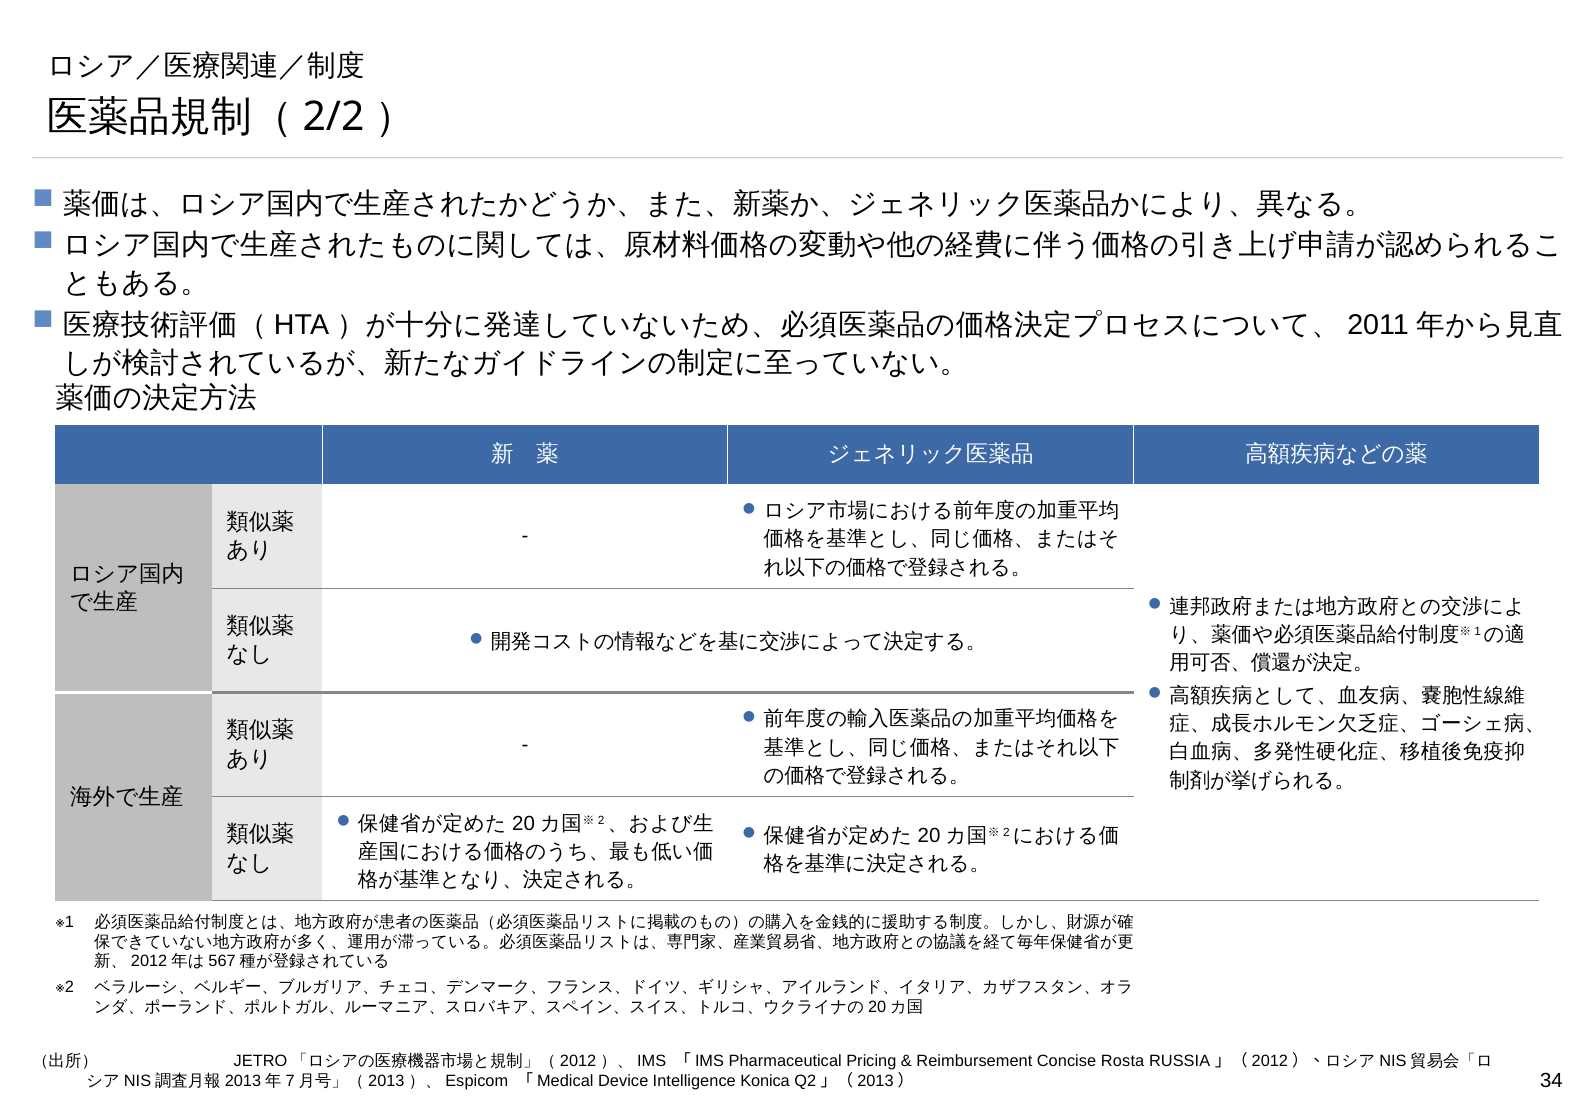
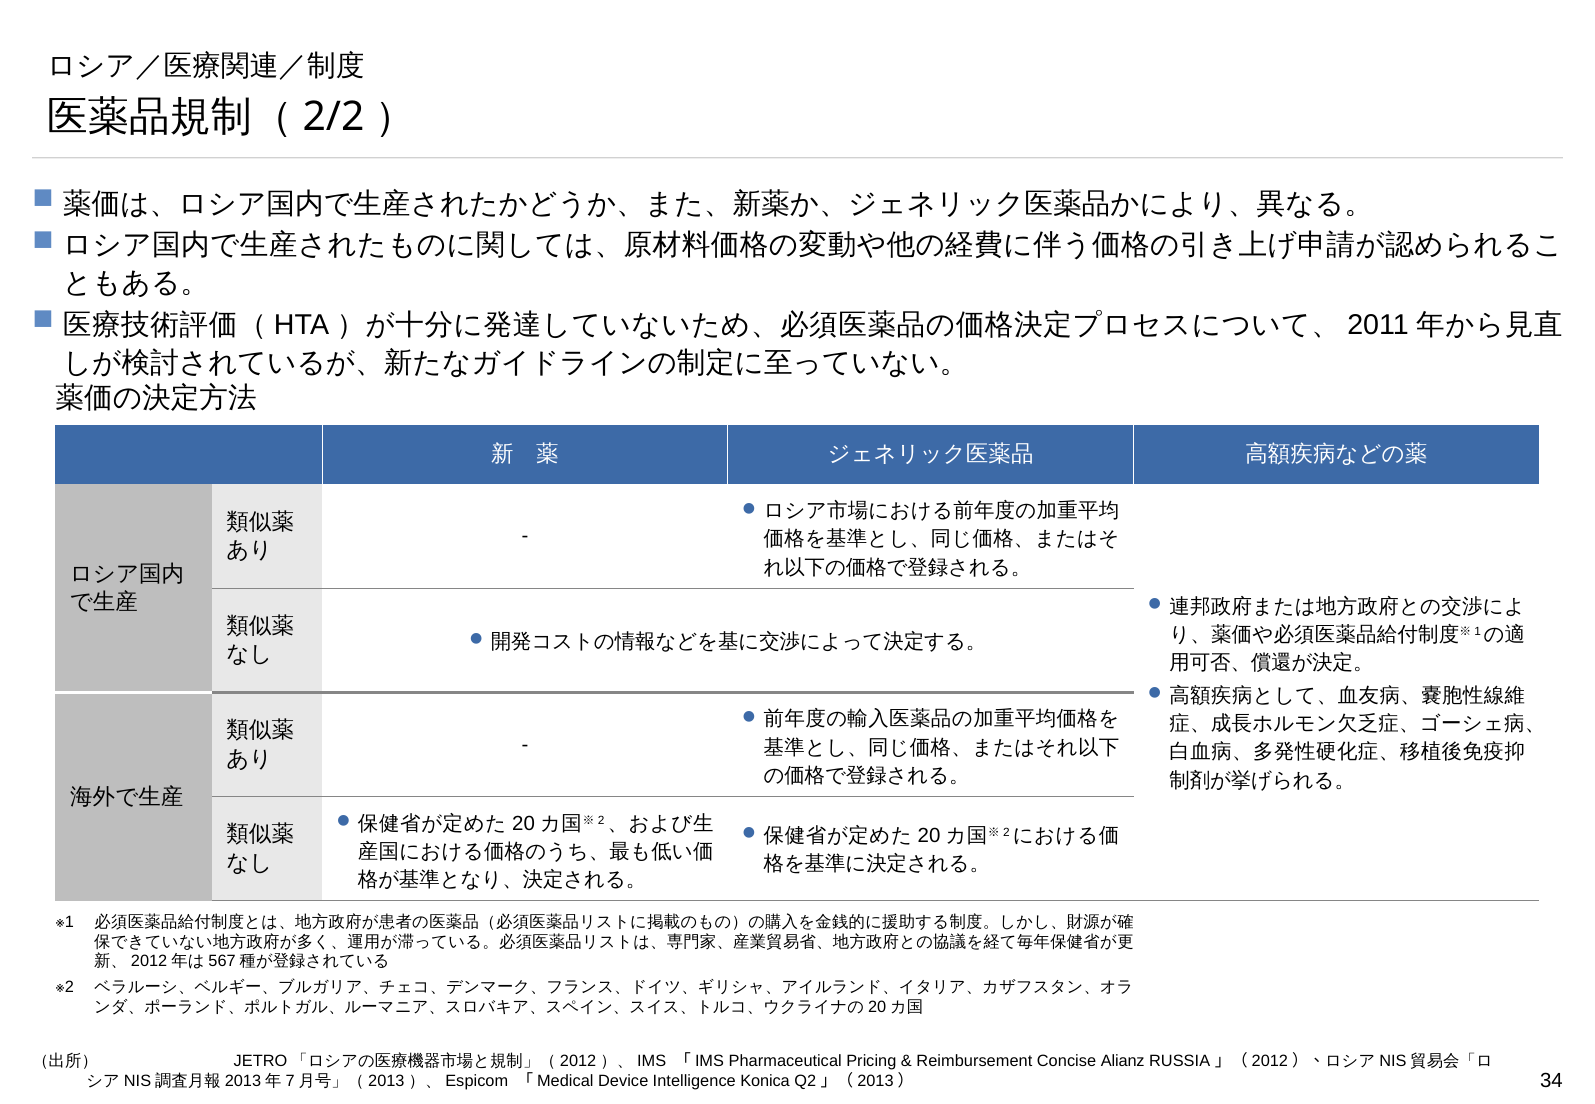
Rosta: Rosta -> Alianz
